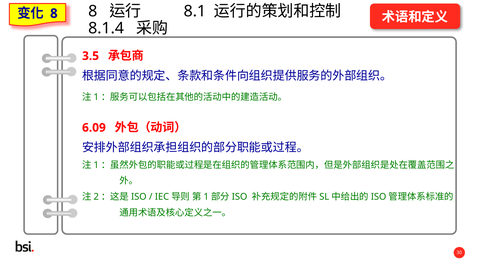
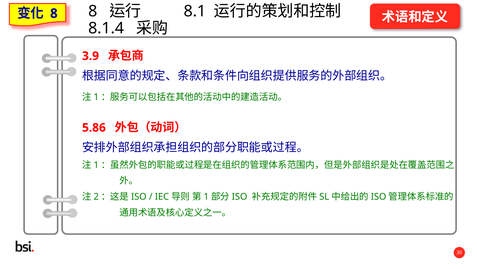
3.5: 3.5 -> 3.9
6.09: 6.09 -> 5.86
